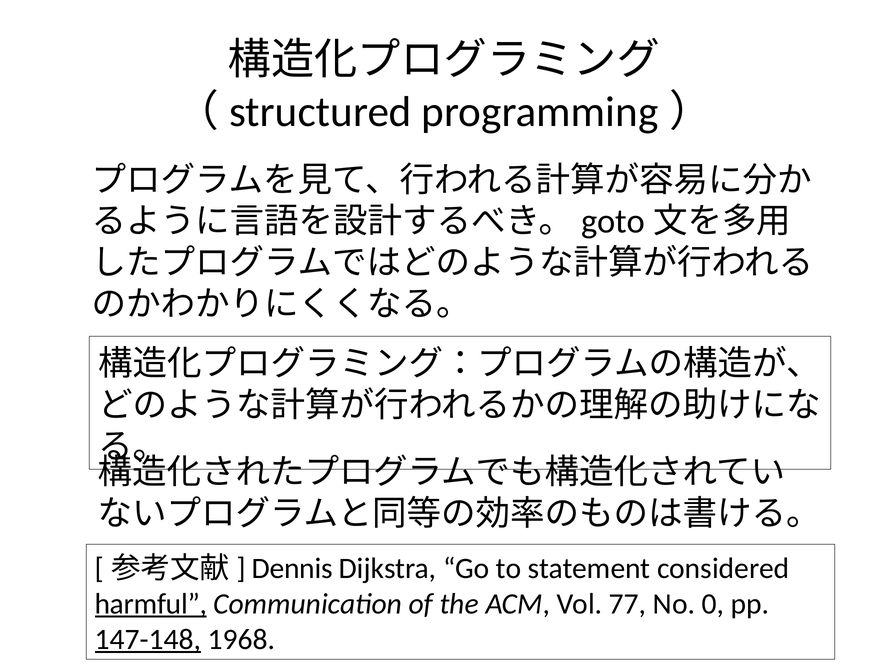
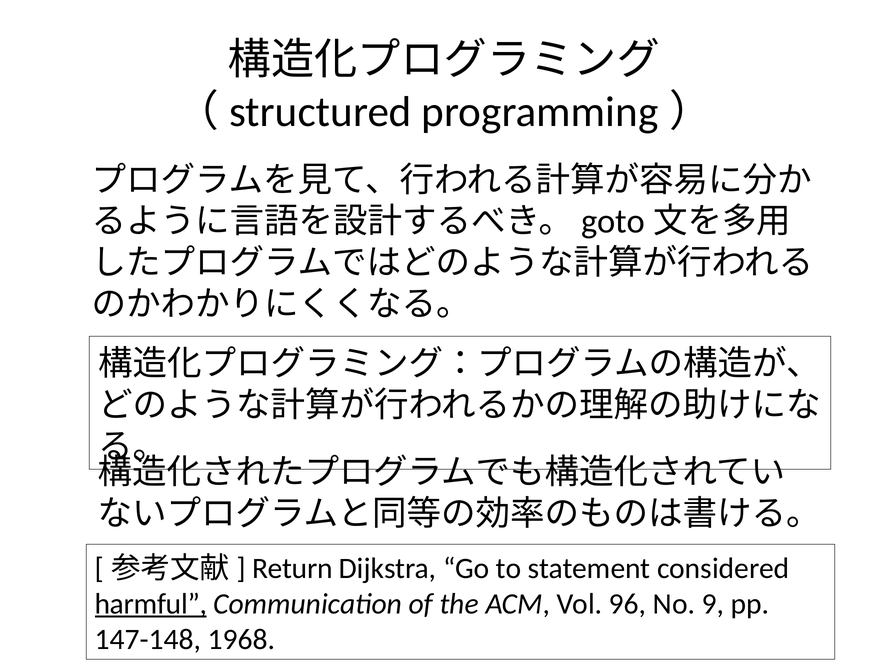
Dennis: Dennis -> Return
77: 77 -> 96
0: 0 -> 9
147-148 underline: present -> none
